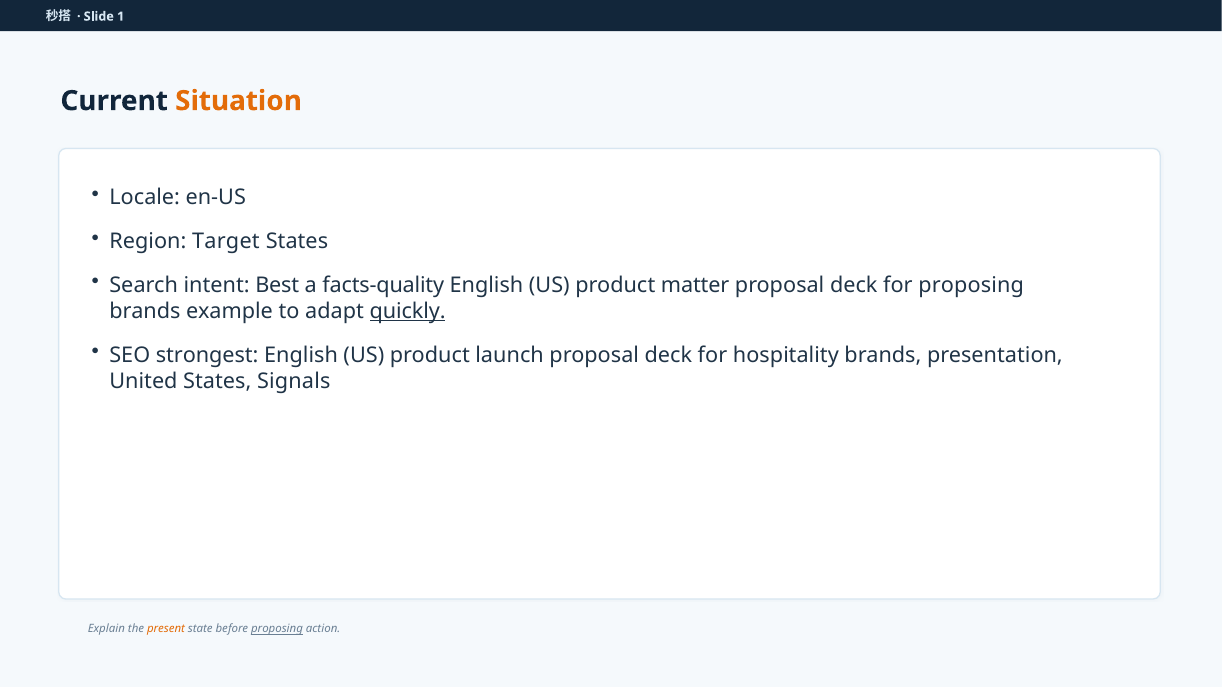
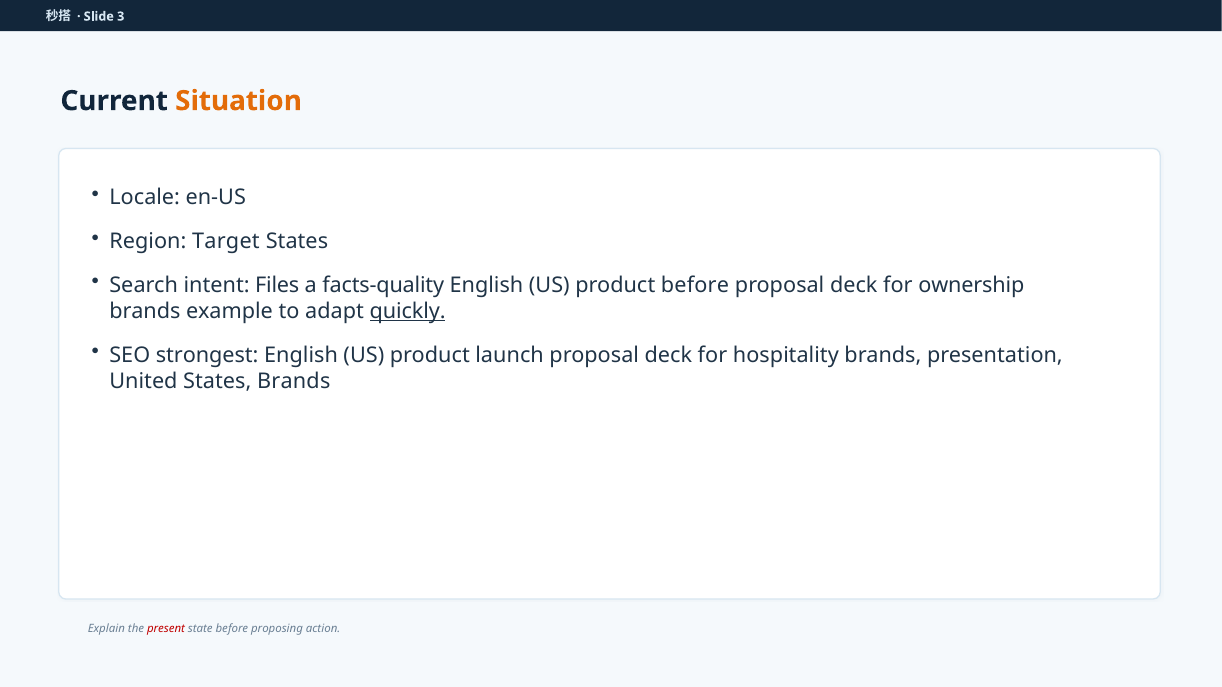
1: 1 -> 3
Best: Best -> Files
product matter: matter -> before
for proposing: proposing -> ownership
States Signals: Signals -> Brands
present colour: orange -> red
proposing at (277, 629) underline: present -> none
